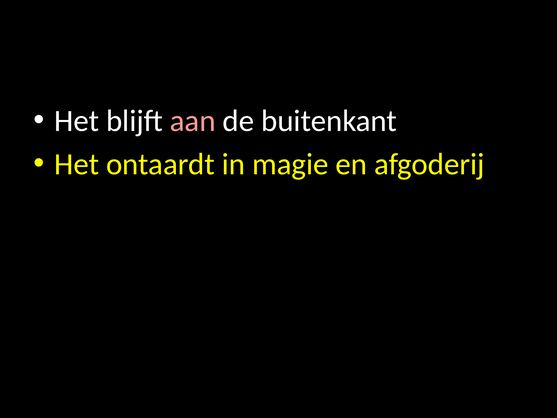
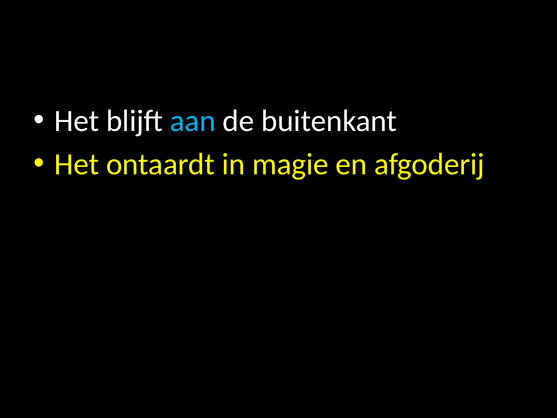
aan colour: pink -> light blue
